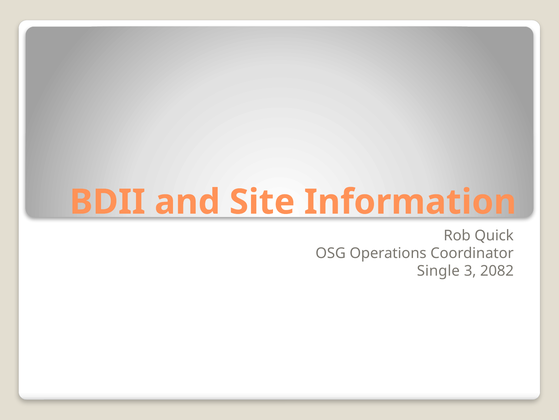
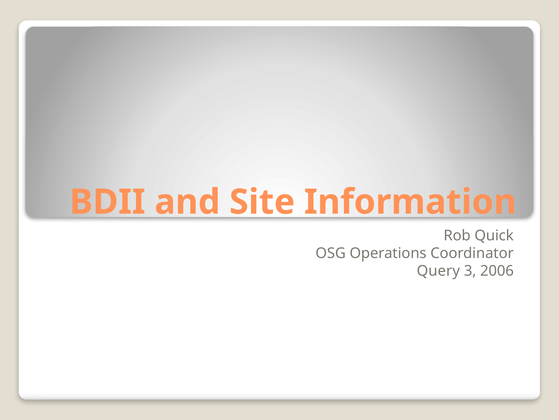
Single: Single -> Query
2082: 2082 -> 2006
